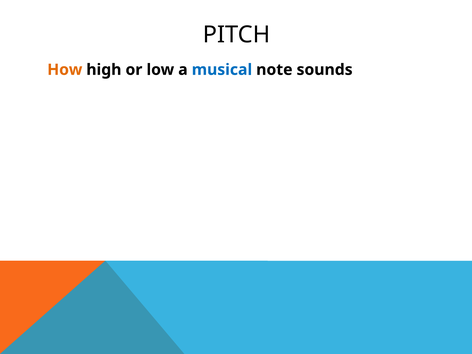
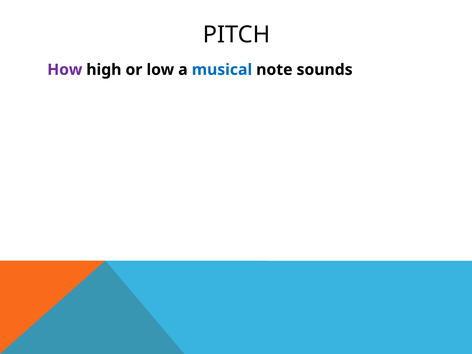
How colour: orange -> purple
